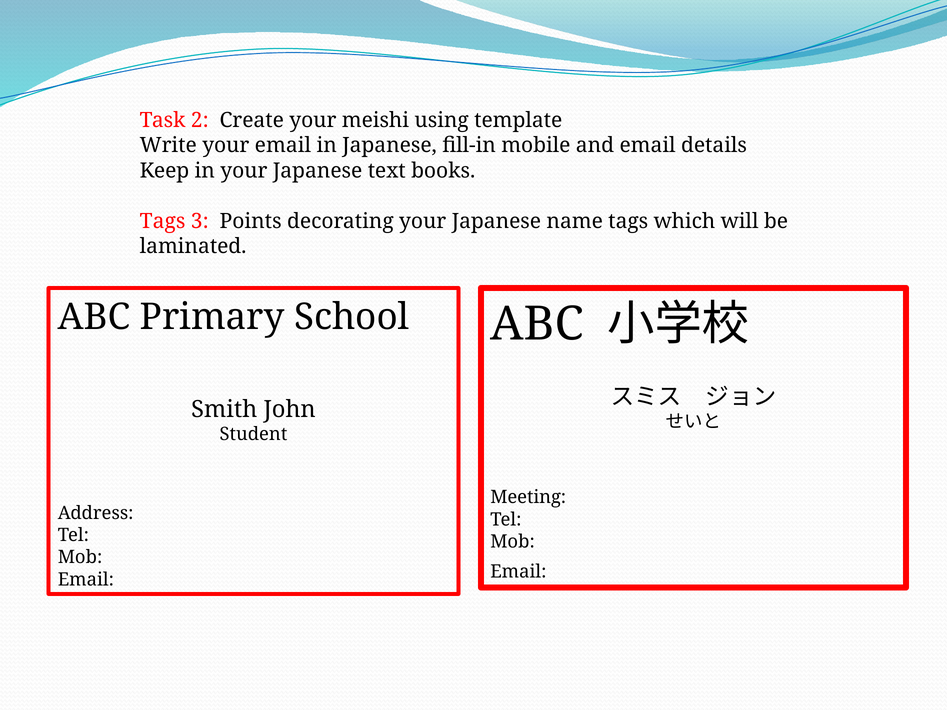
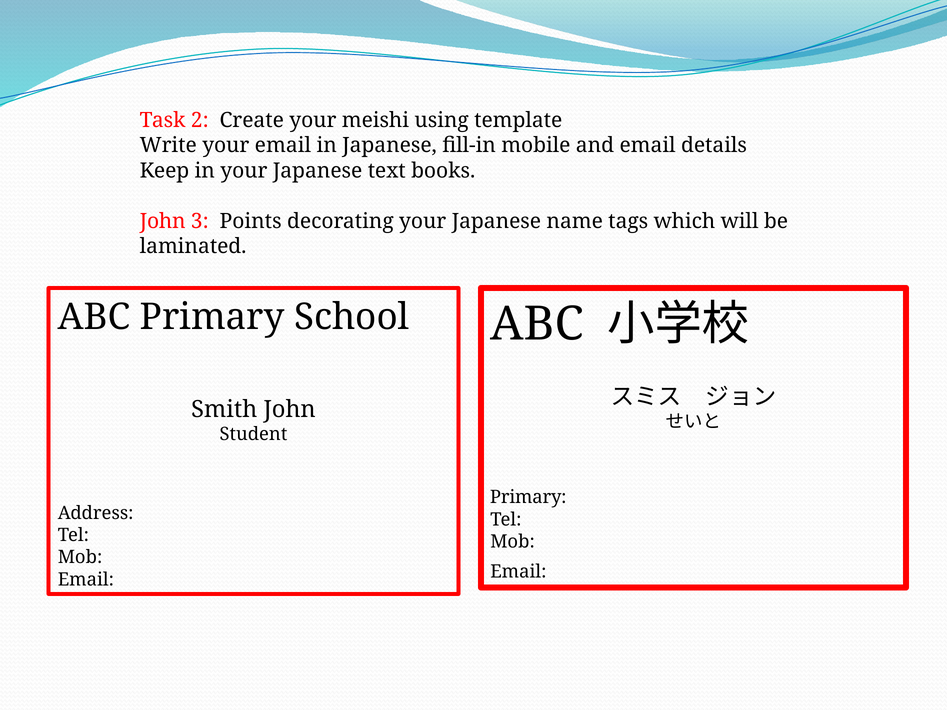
Tags at (163, 221): Tags -> John
Meeting at (528, 498): Meeting -> Primary
